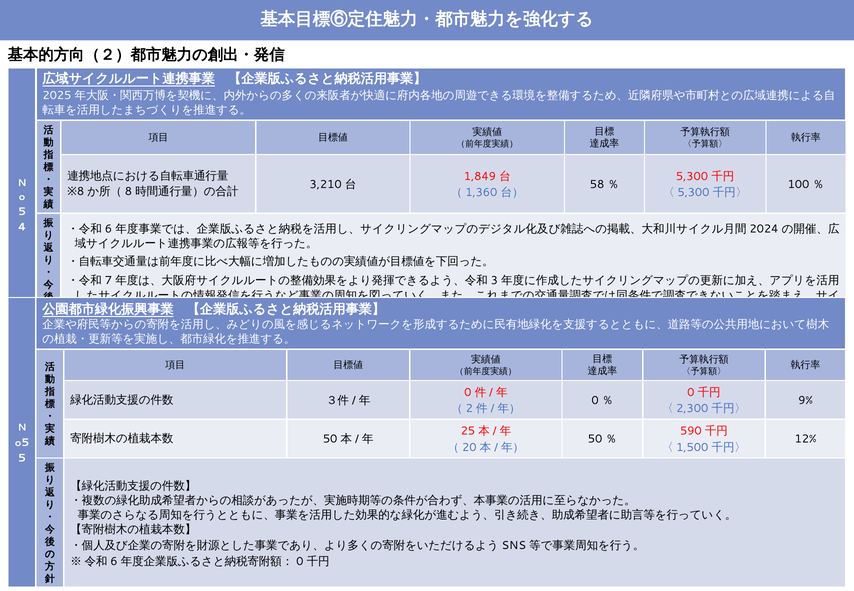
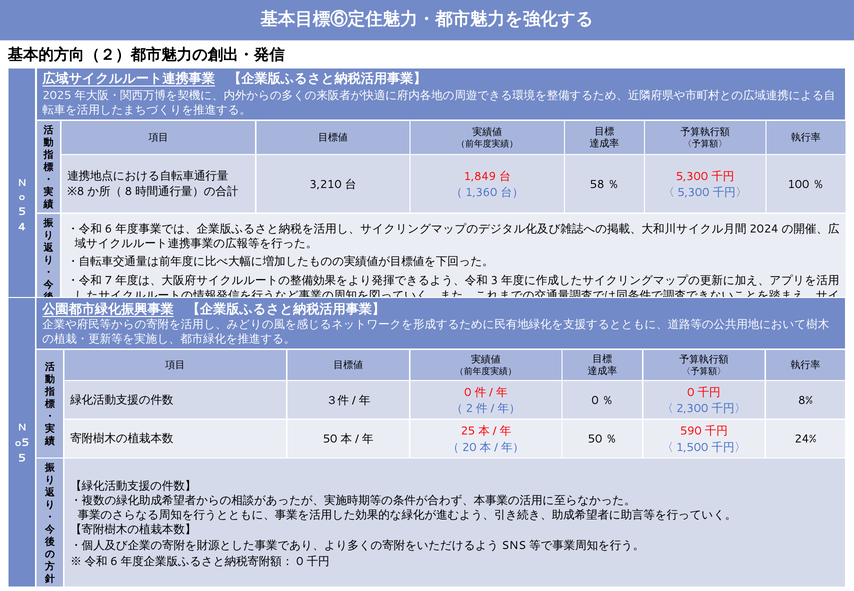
9%: 9% -> 8%
12%: 12% -> 24%
